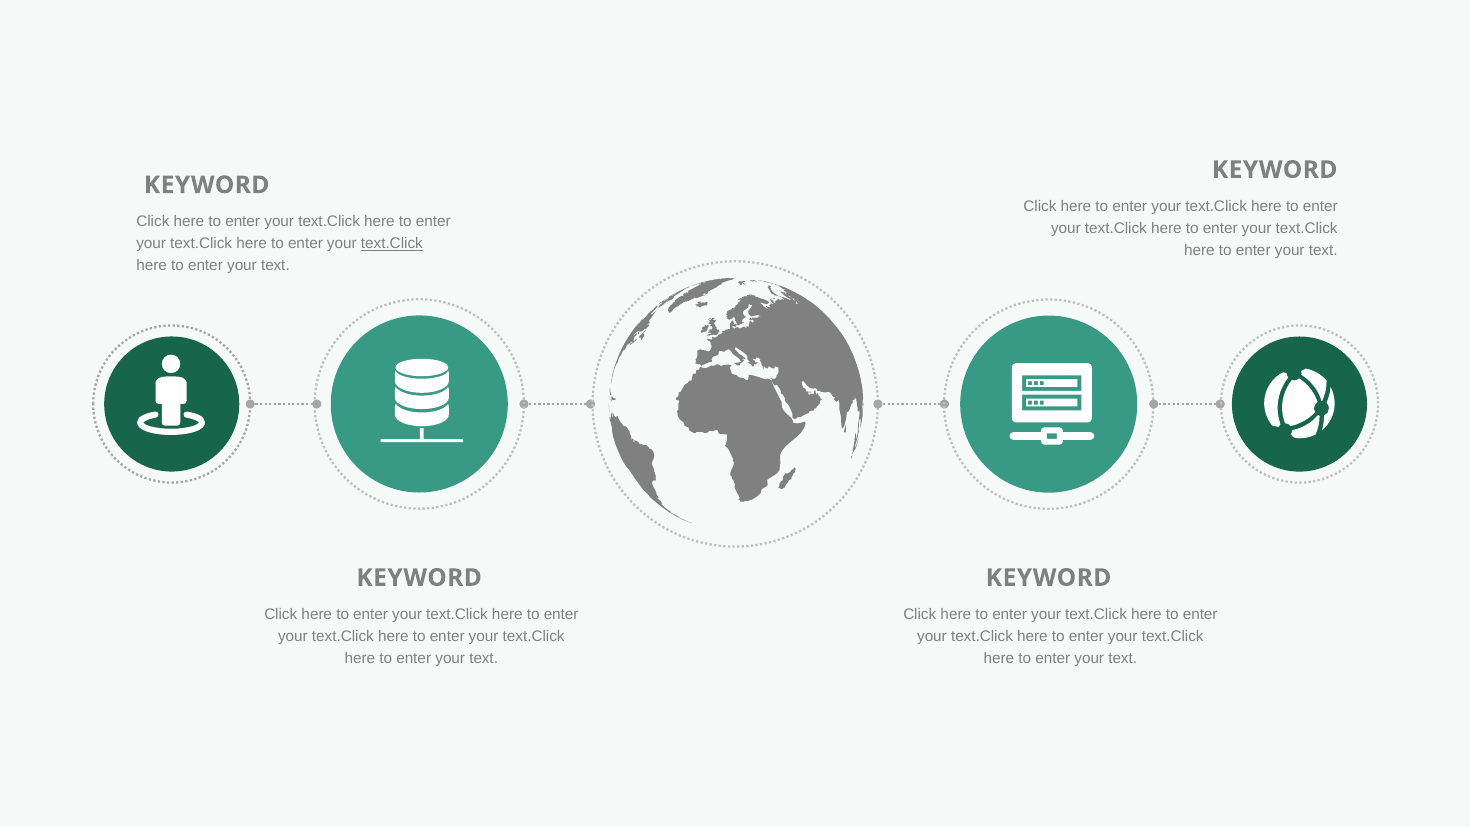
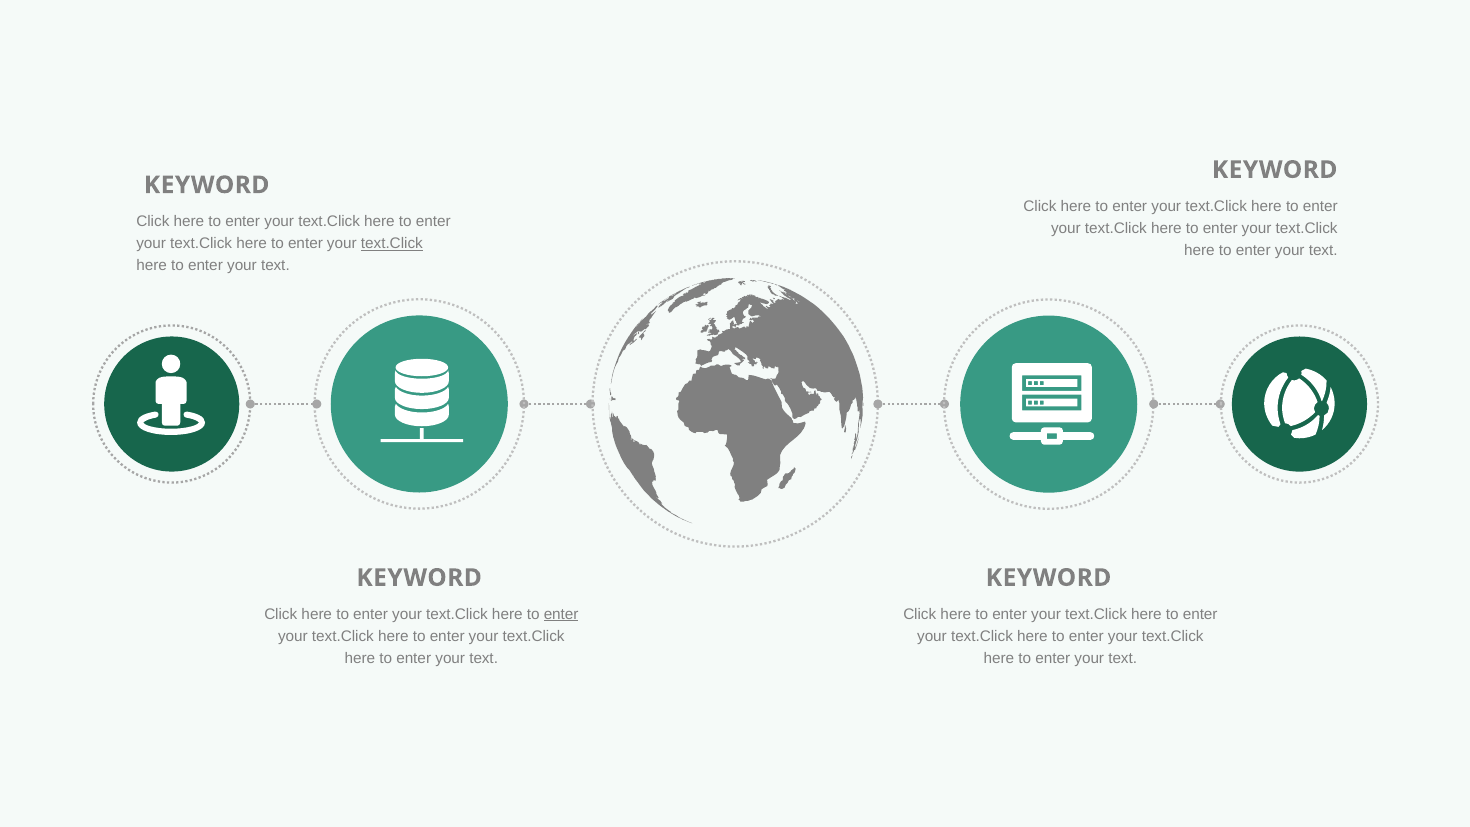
enter at (561, 614) underline: none -> present
